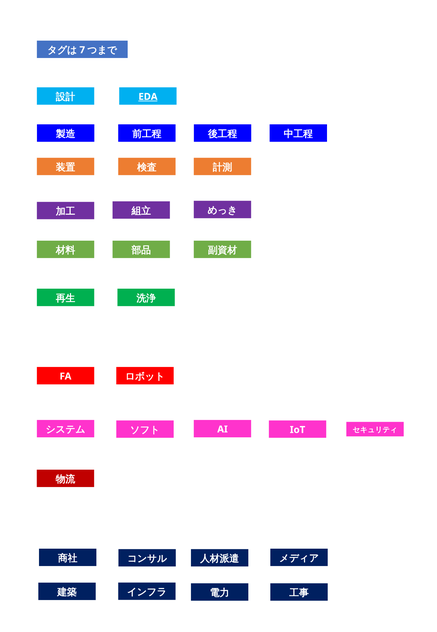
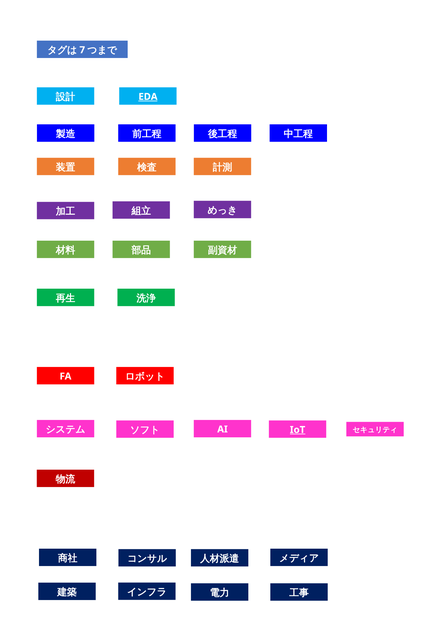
IoT underline: none -> present
